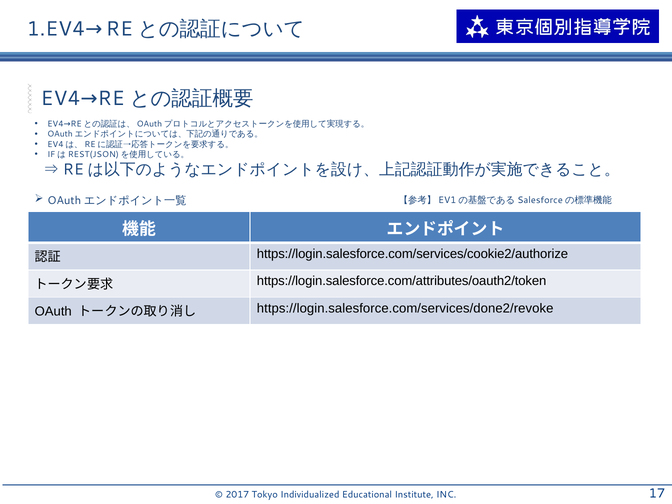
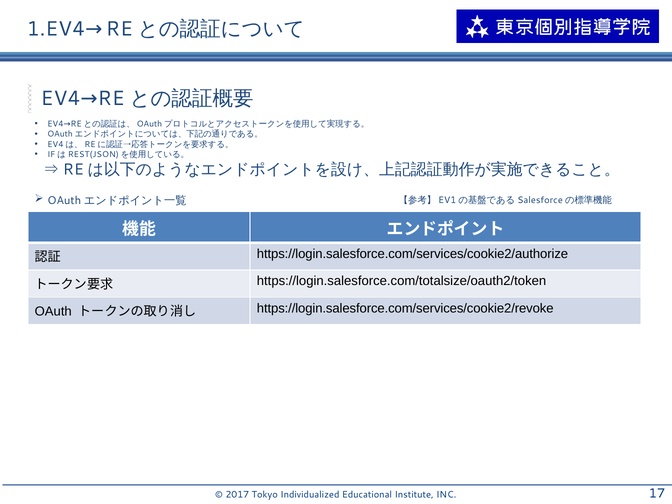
https://login.salesforce.com/attributes/oauth2/token: https://login.salesforce.com/attributes/oauth2/token -> https://login.salesforce.com/totalsize/oauth2/token
https://login.salesforce.com/services/done2/revoke: https://login.salesforce.com/services/done2/revoke -> https://login.salesforce.com/services/cookie2/revoke
